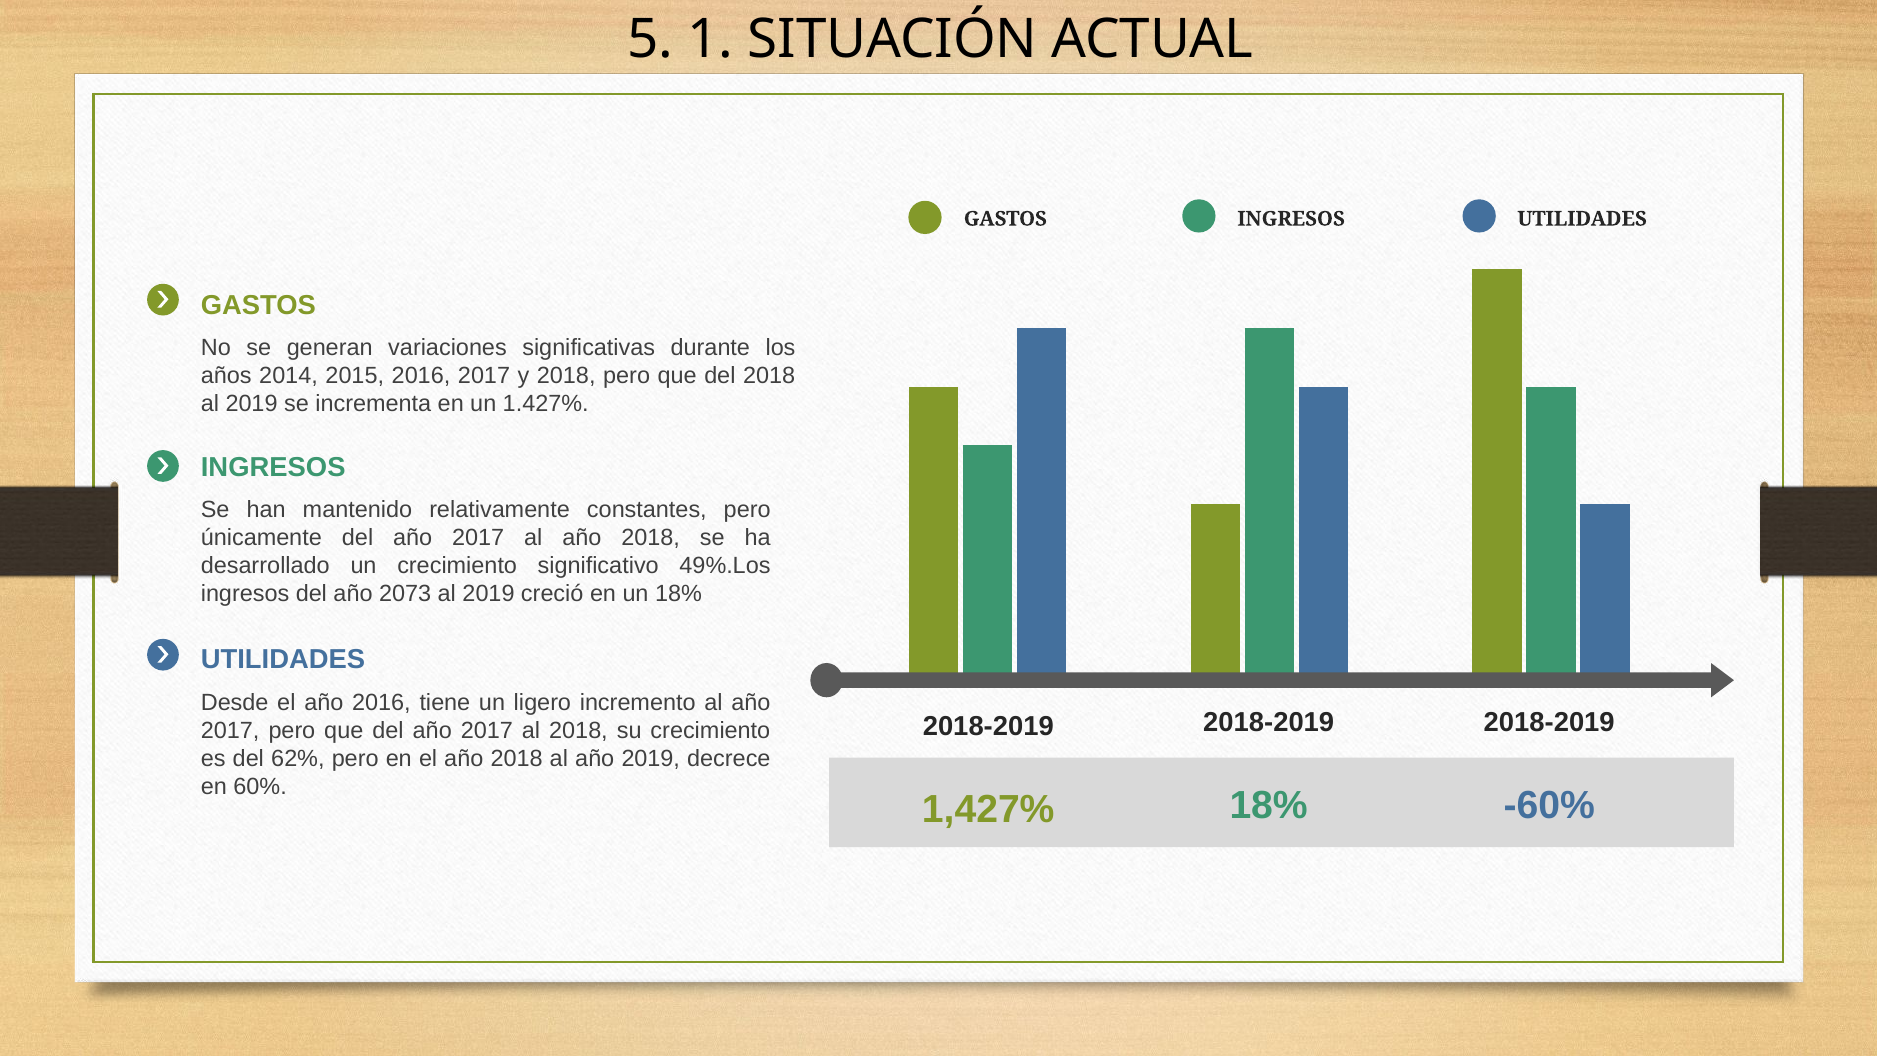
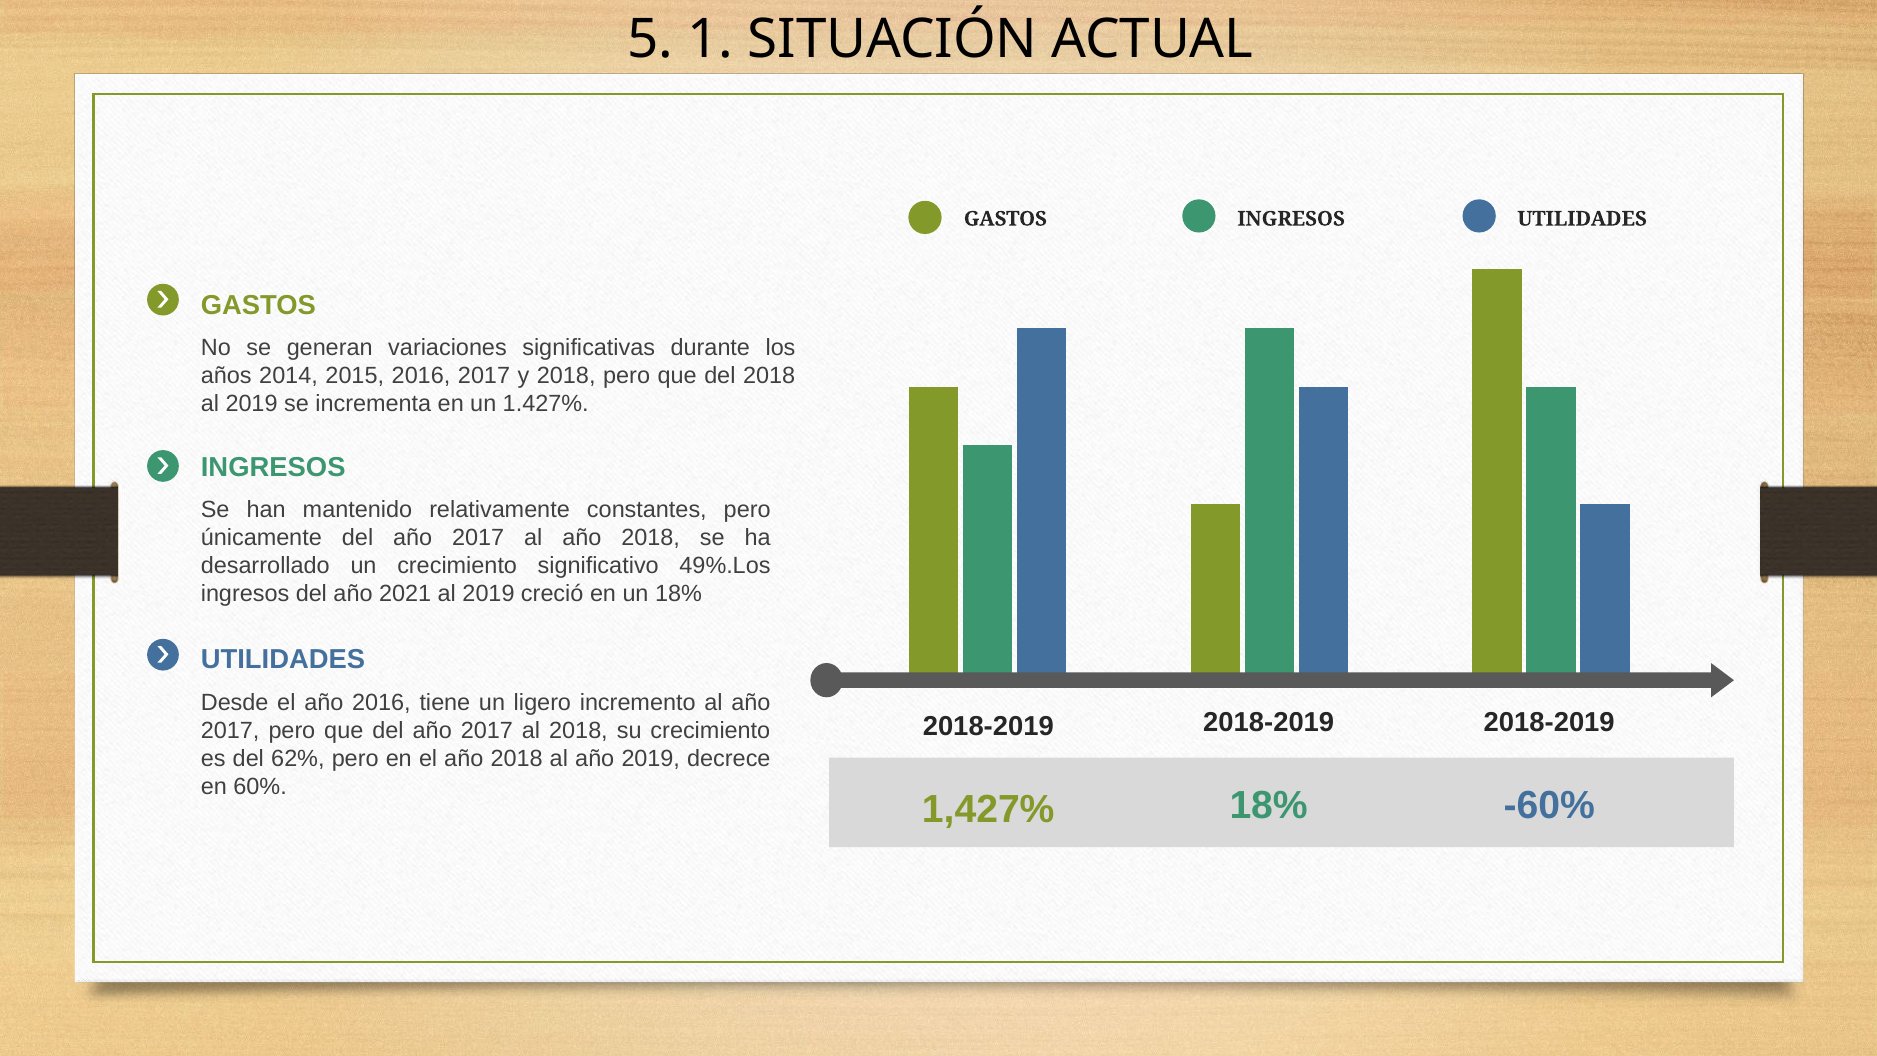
2073: 2073 -> 2021
